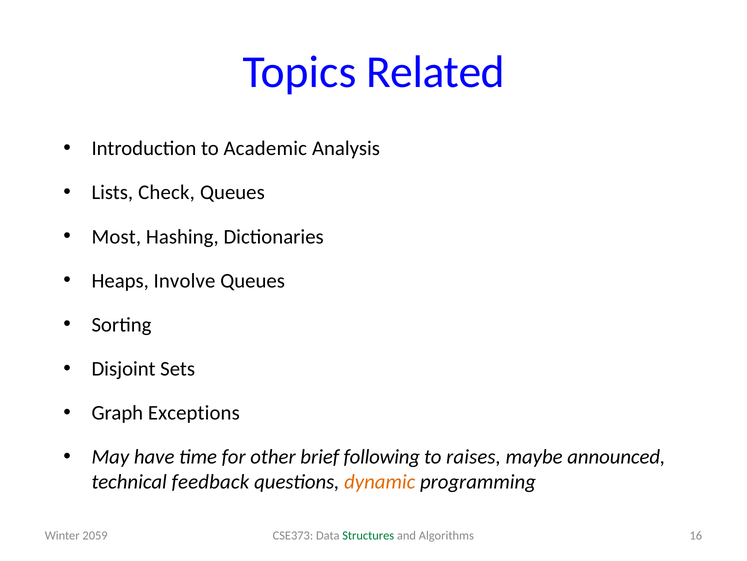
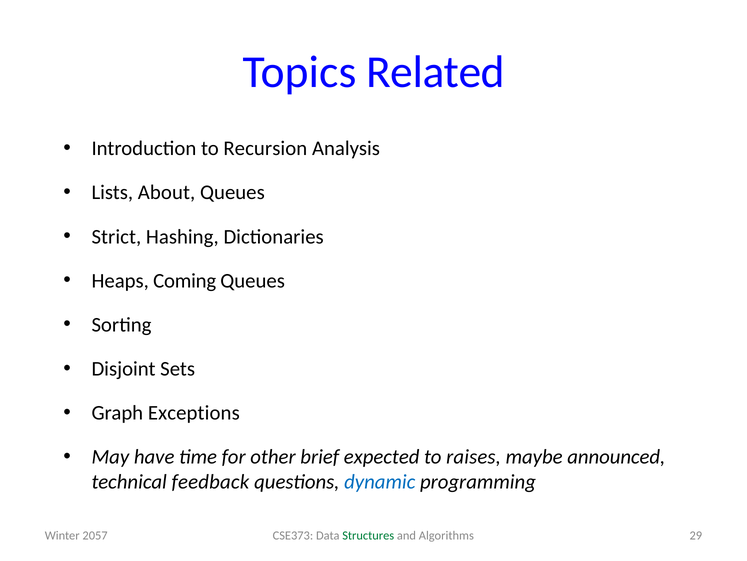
Academic: Academic -> Recursion
Check: Check -> About
Most: Most -> Strict
Involve: Involve -> Coming
following: following -> expected
dynamic colour: orange -> blue
16: 16 -> 29
2059: 2059 -> 2057
